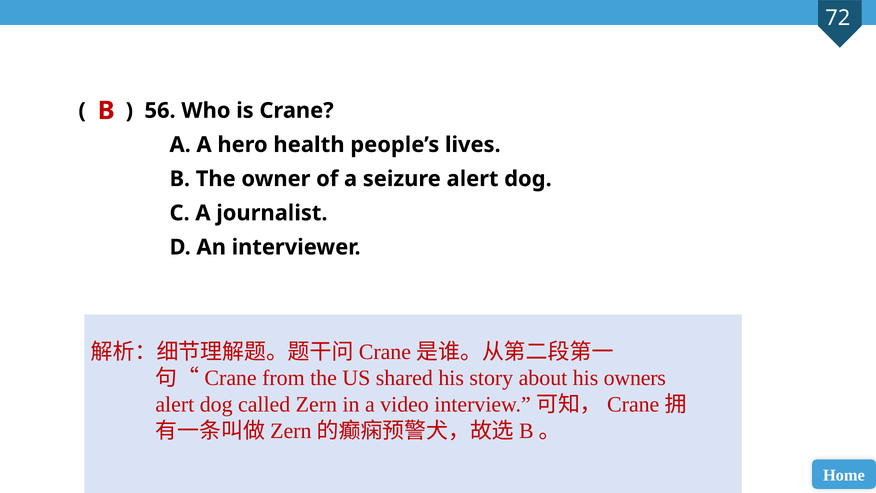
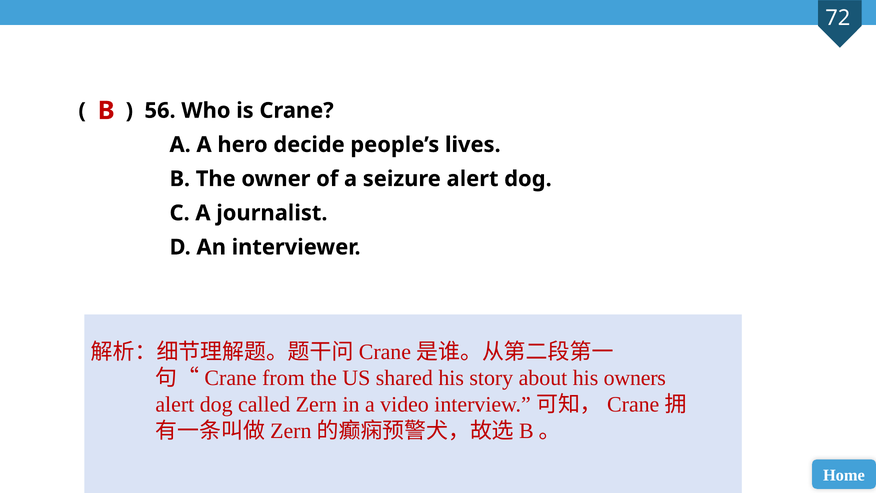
health: health -> decide
